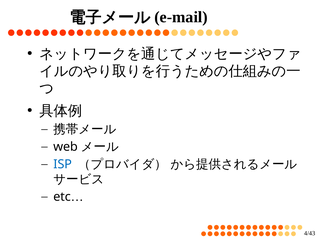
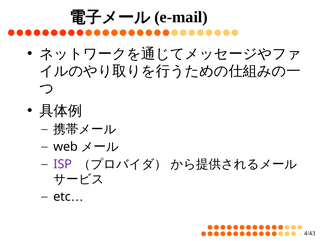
ISP colour: blue -> purple
